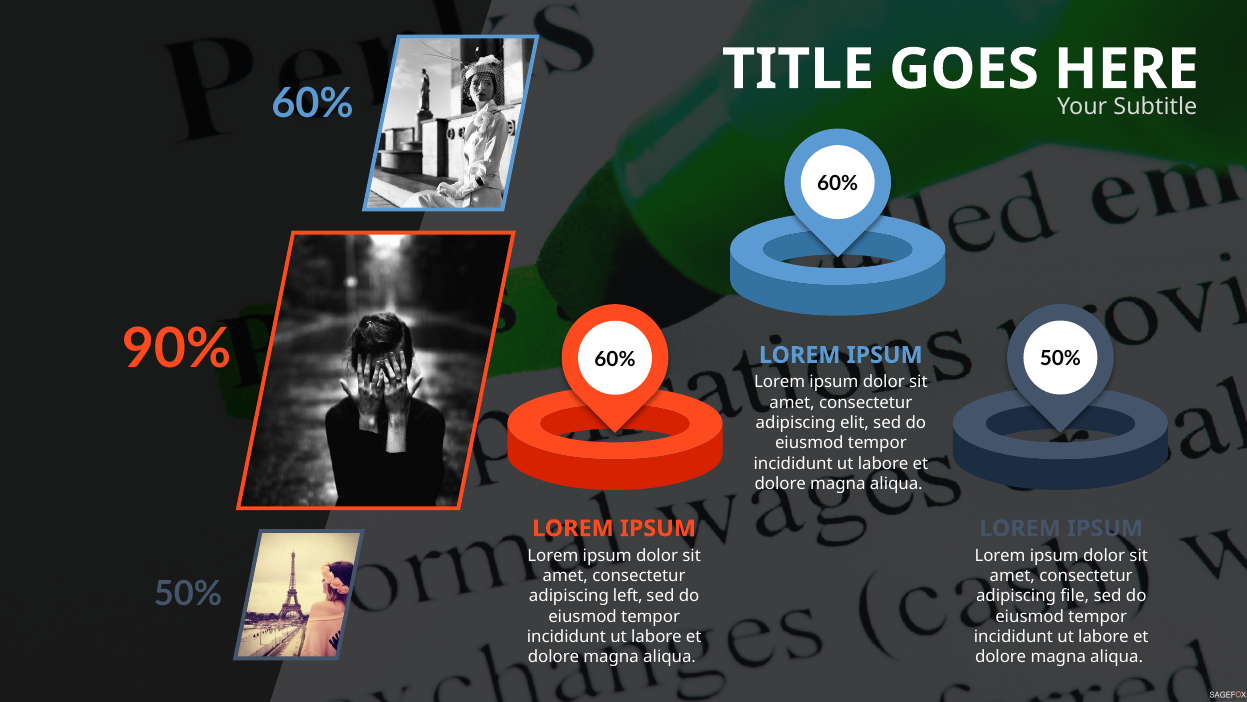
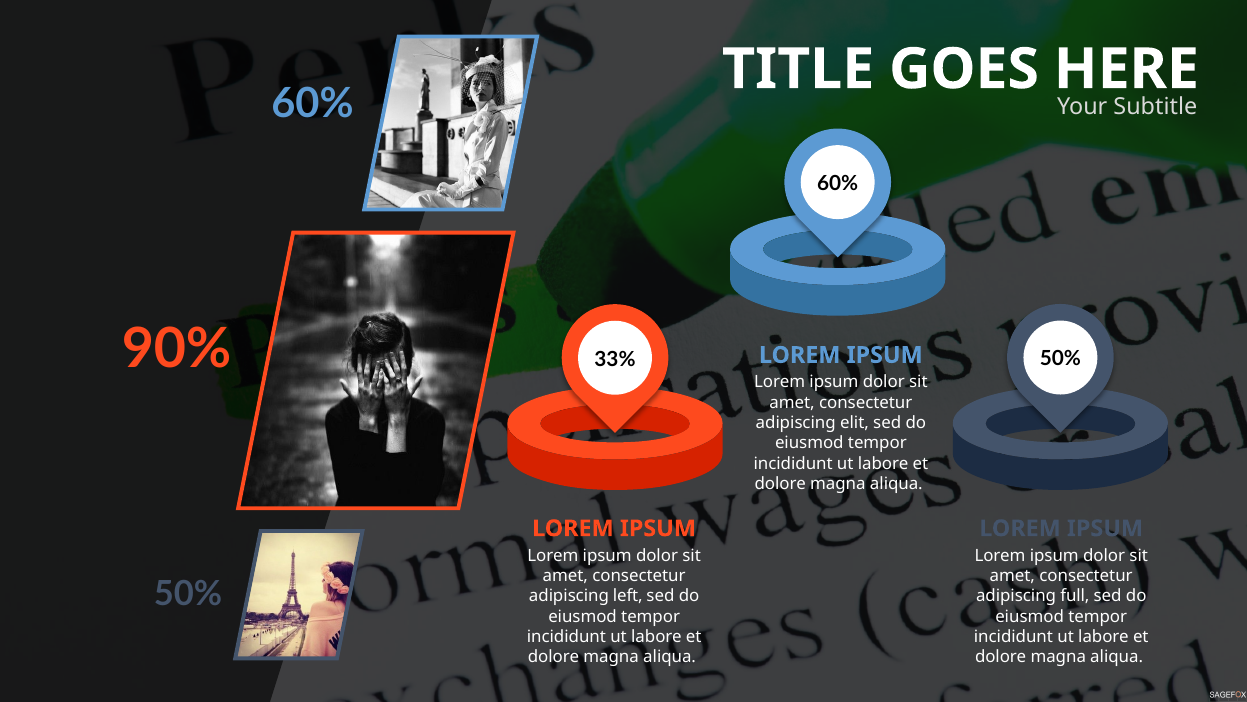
60% at (615, 359): 60% -> 33%
file: file -> full
